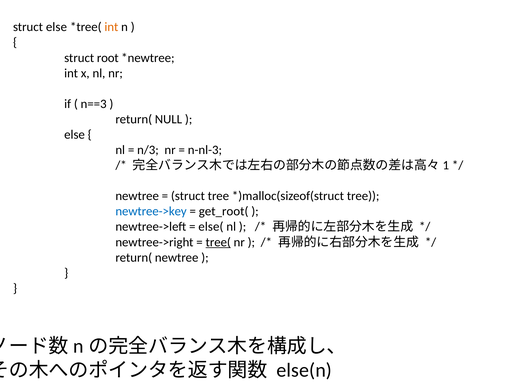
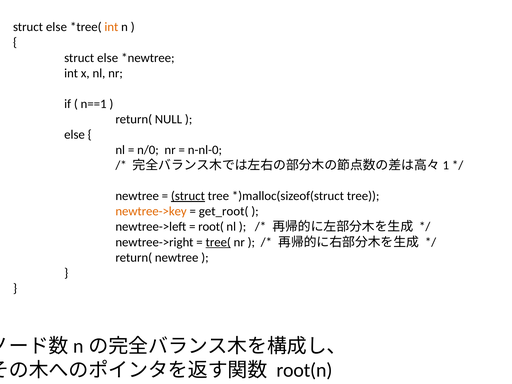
root at (108, 58): root -> else
n==3: n==3 -> n==1
n/3: n/3 -> n/0
n-nl-3: n-nl-3 -> n-nl-0
struct at (188, 196) underline: none -> present
newtree->key colour: blue -> orange
else(: else( -> root(
else(n: else(n -> root(n
